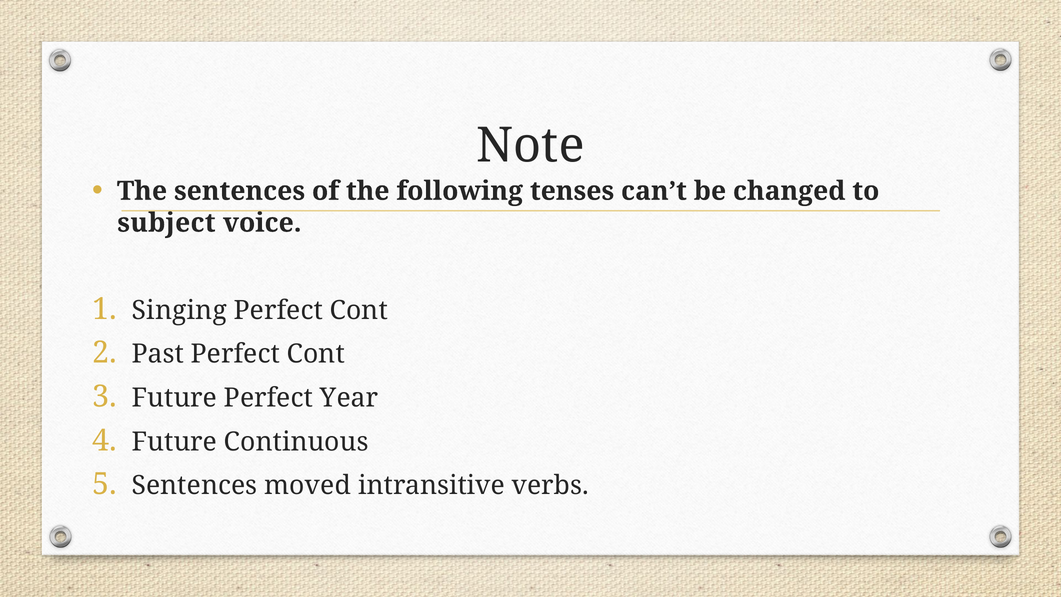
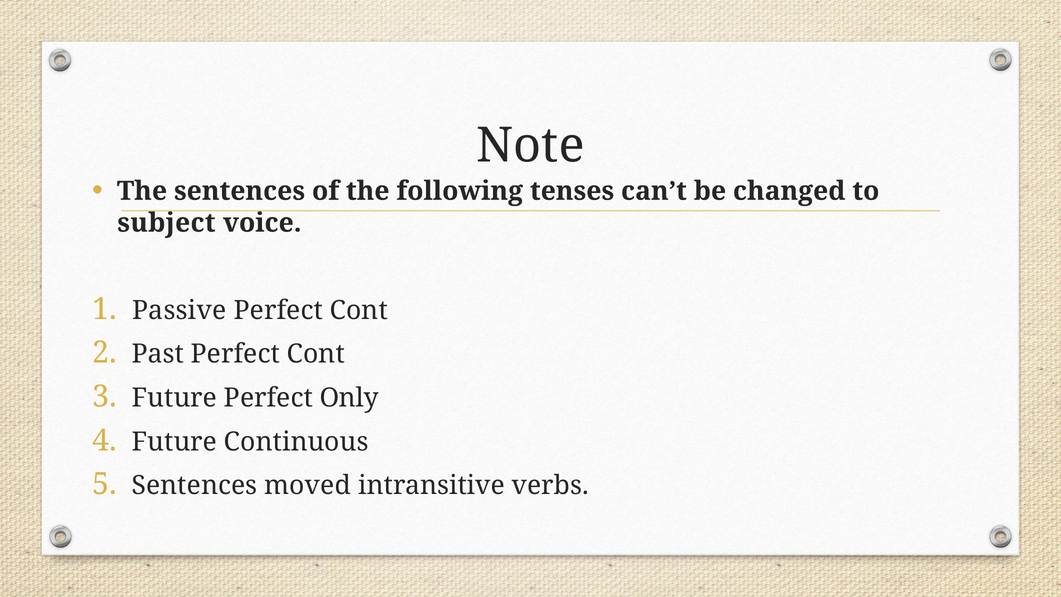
Singing: Singing -> Passive
Year: Year -> Only
